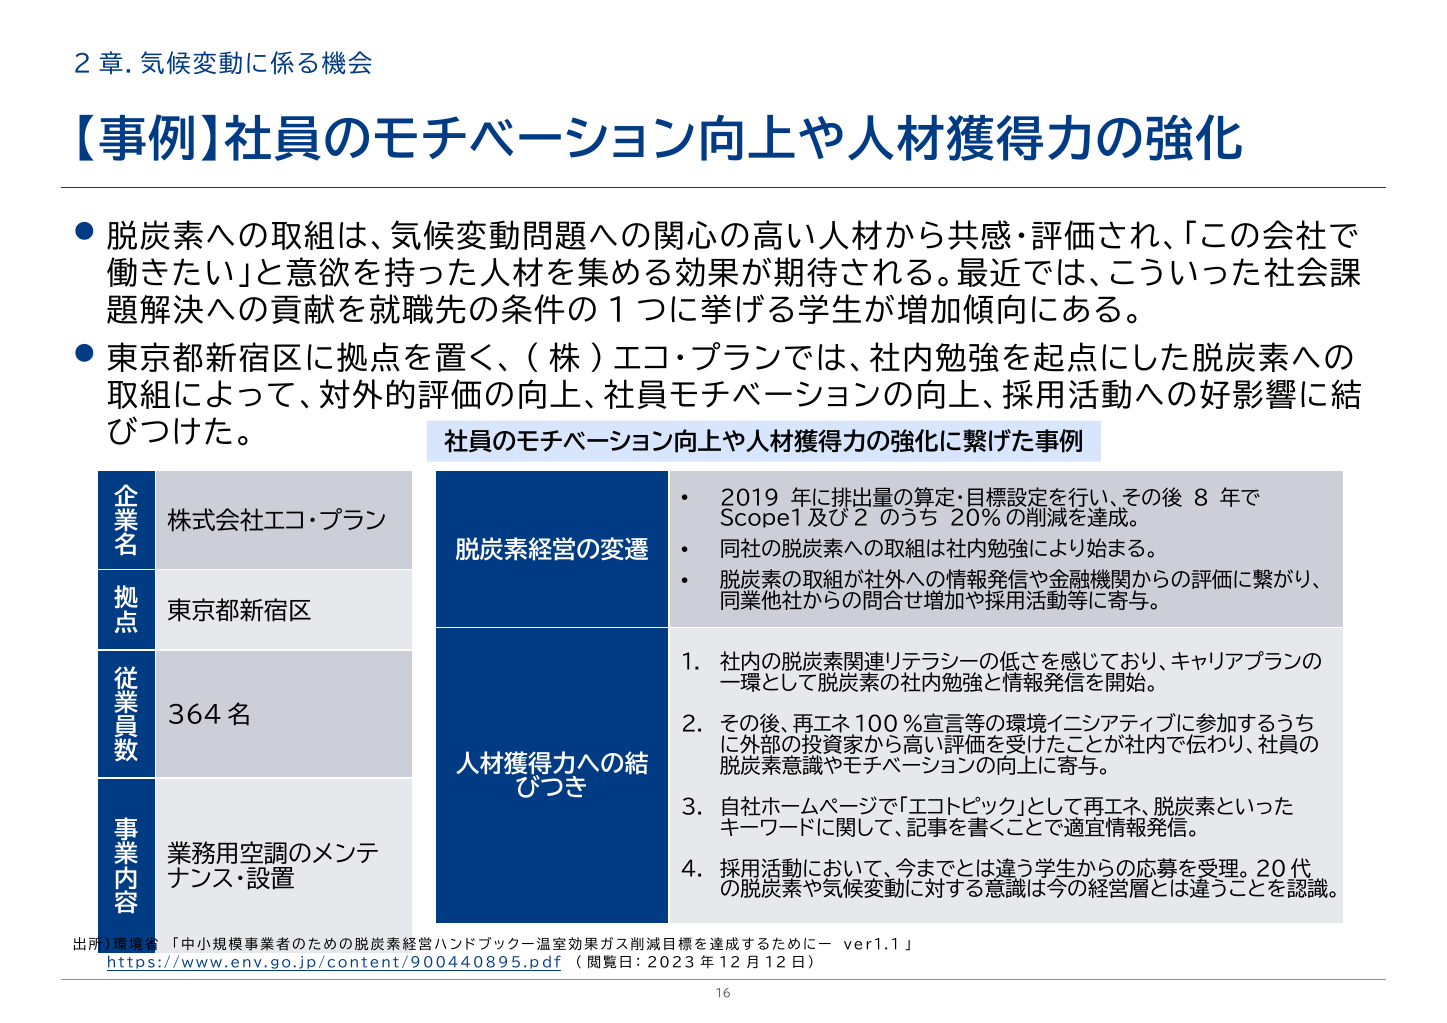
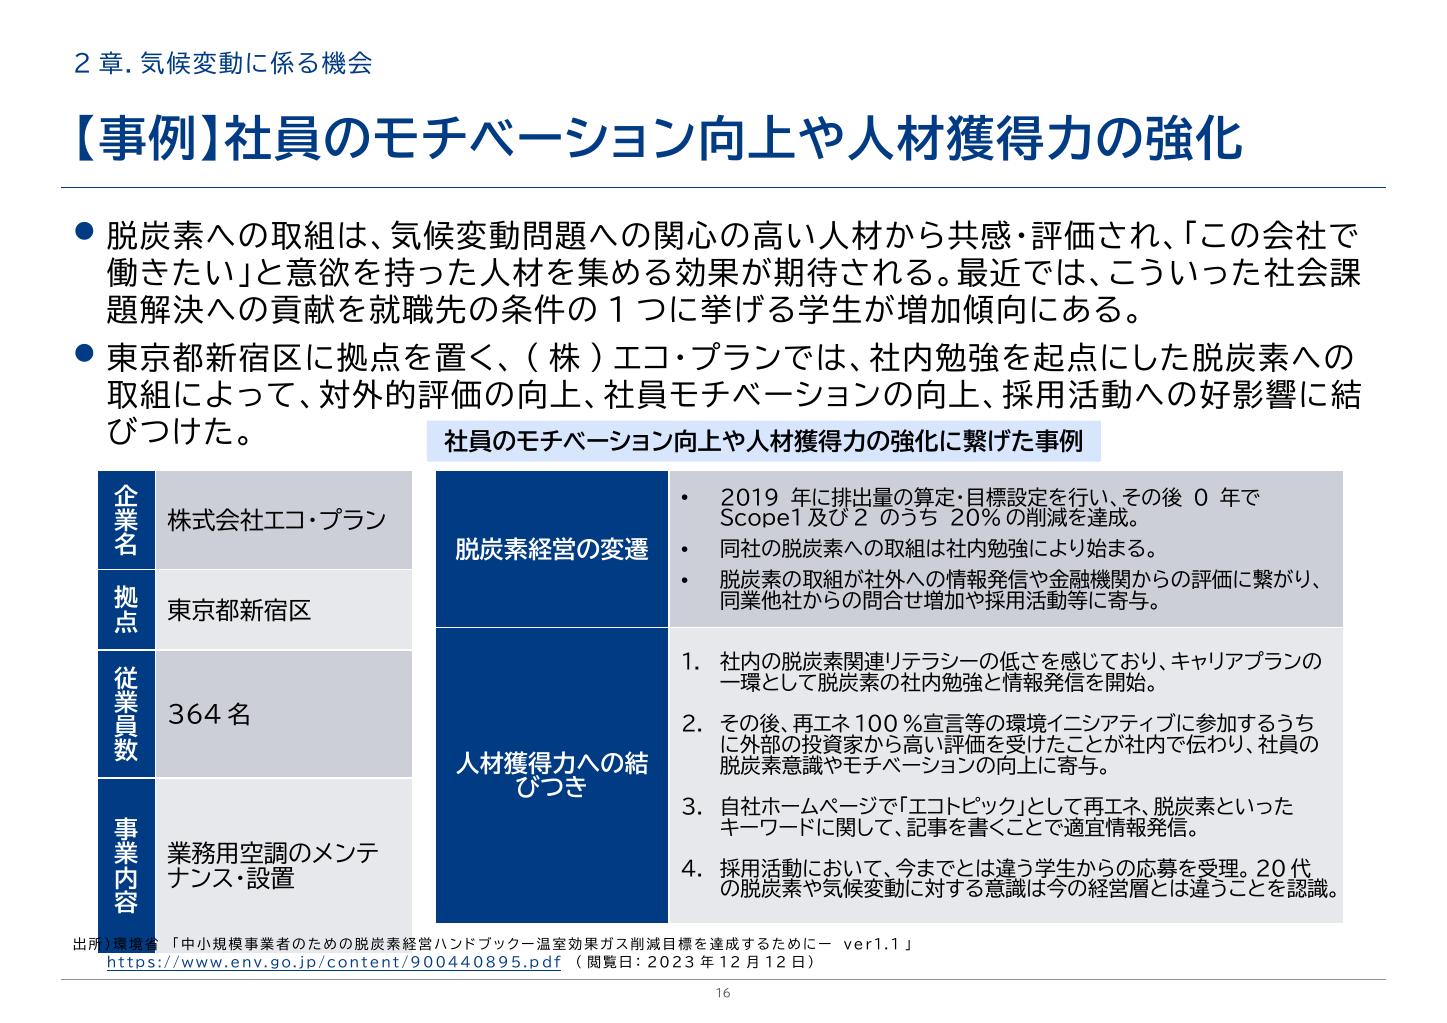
8: 8 -> 0
